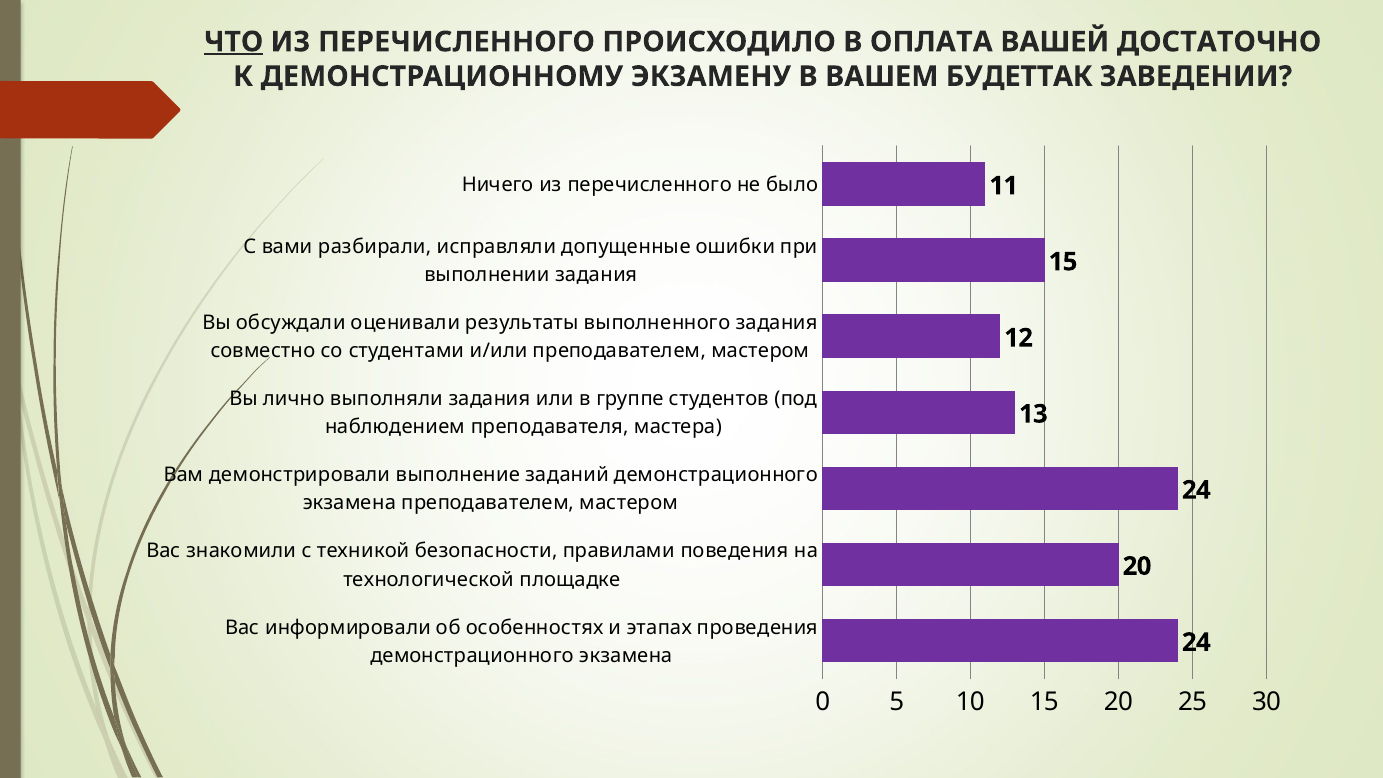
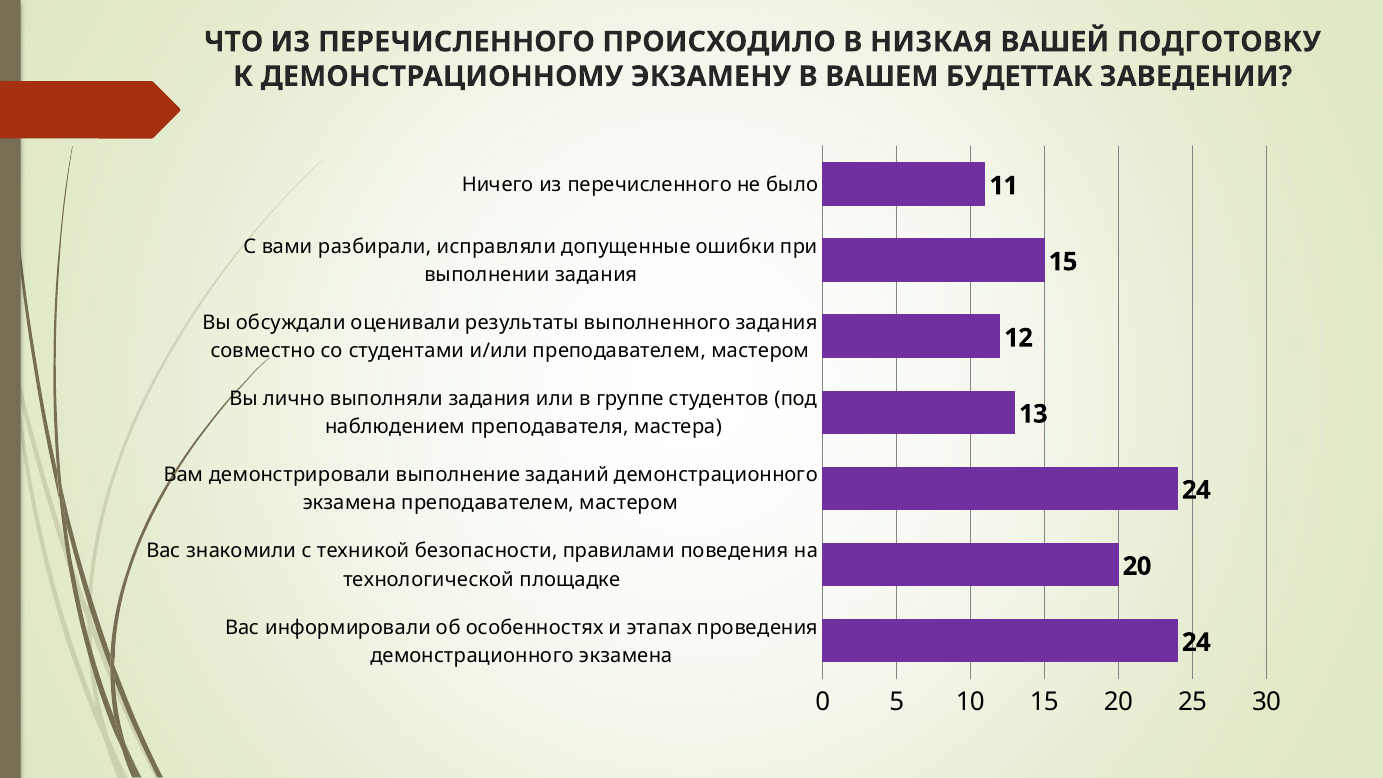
ЧТО underline: present -> none
ОПЛАТА: ОПЛАТА -> НИЗКАЯ
ДОСТАТОЧНО: ДОСТАТОЧНО -> ПОДГОТОВКУ
